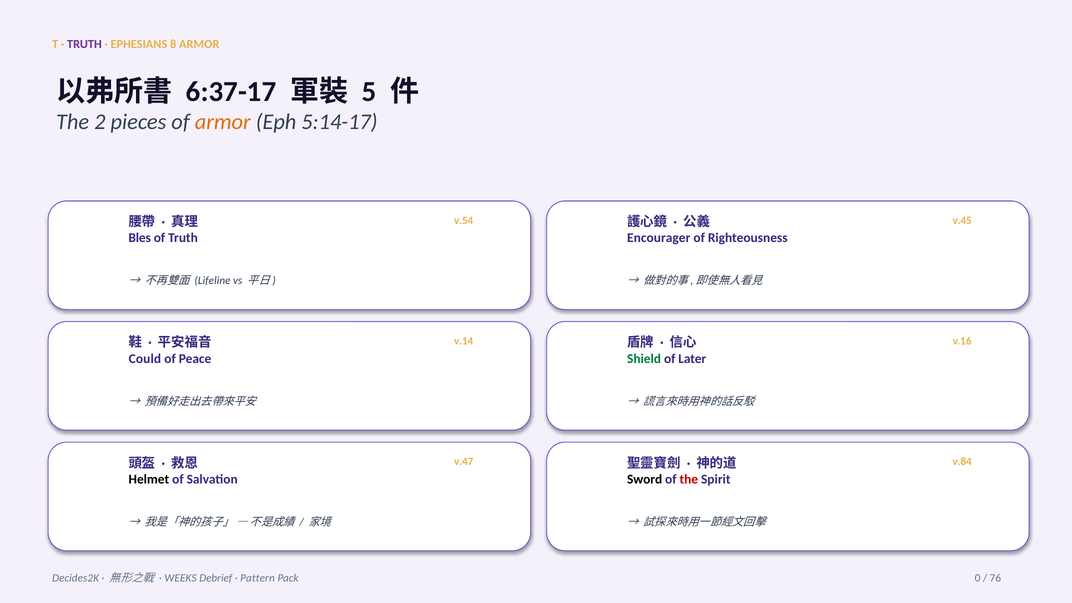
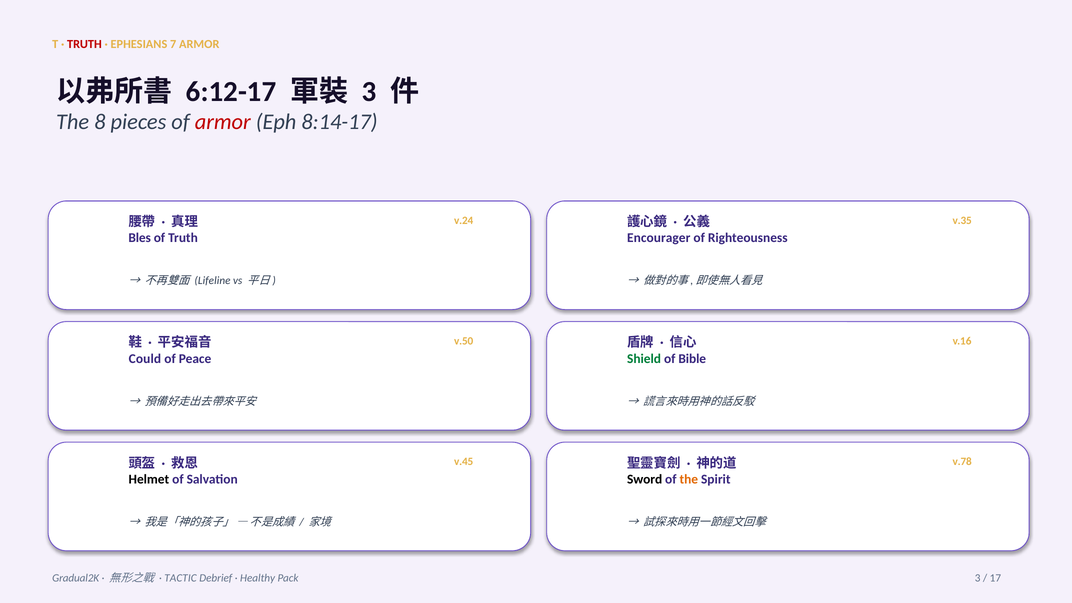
TRUTH at (84, 44) colour: purple -> red
8: 8 -> 7
6:37-17: 6:37-17 -> 6:12-17
5 at (369, 92): 5 -> 3
2: 2 -> 8
armor at (223, 122) colour: orange -> red
5:14-17: 5:14-17 -> 8:14-17
v.54: v.54 -> v.24
v.45: v.45 -> v.35
v.14: v.14 -> v.50
Later: Later -> Bible
v.47: v.47 -> v.45
v.84: v.84 -> v.78
the at (689, 479) colour: red -> orange
Decides2K: Decides2K -> Gradual2K
WEEKS: WEEKS -> TACTIC
Pattern: Pattern -> Healthy
Pack 0: 0 -> 3
76: 76 -> 17
